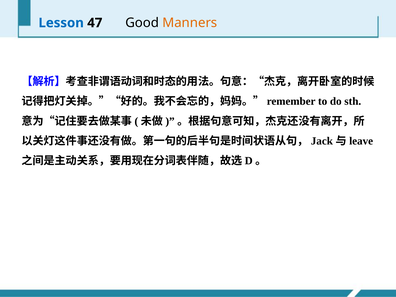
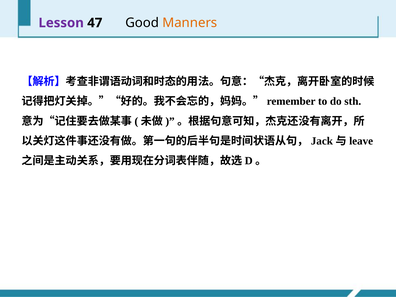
Lesson colour: blue -> purple
